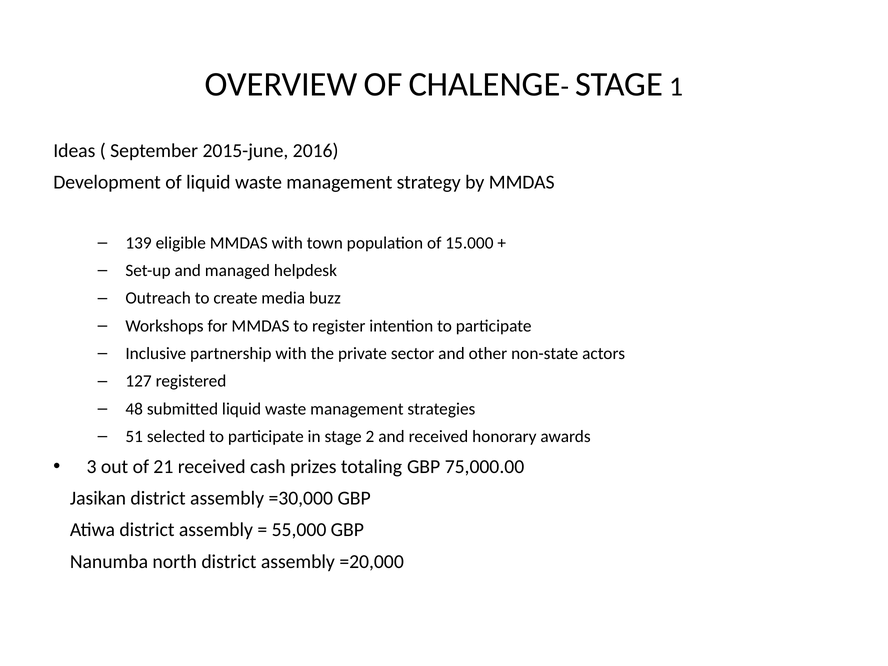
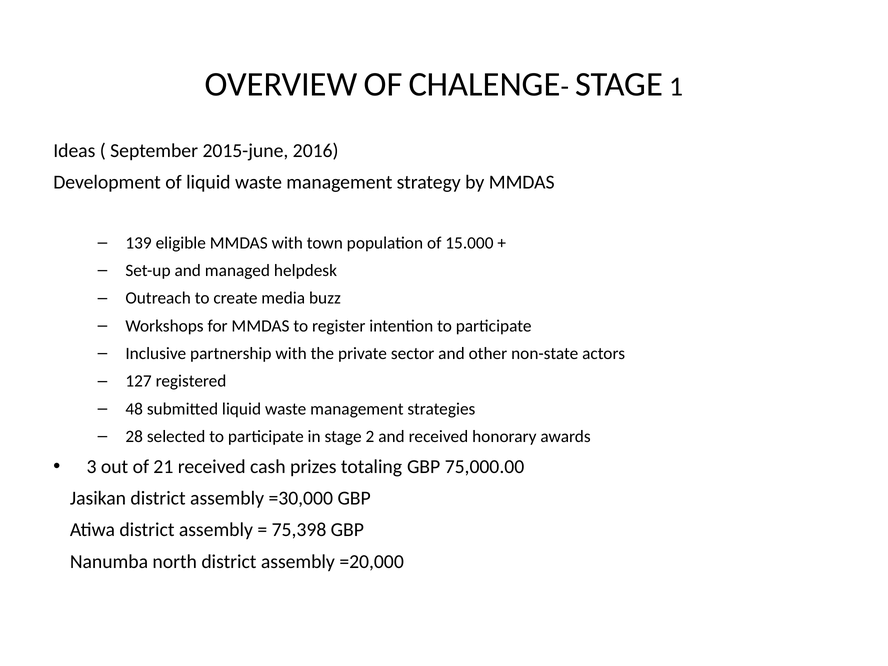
51: 51 -> 28
55,000: 55,000 -> 75,398
